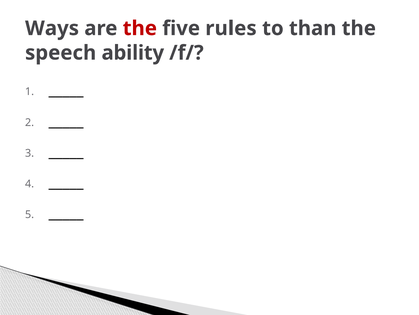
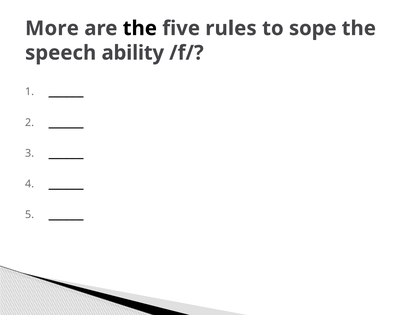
Ways: Ways -> More
the at (140, 28) colour: red -> black
than: than -> sope
